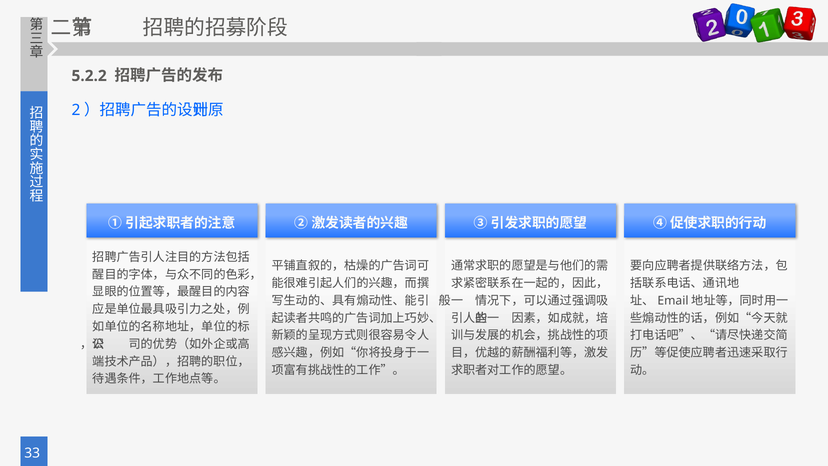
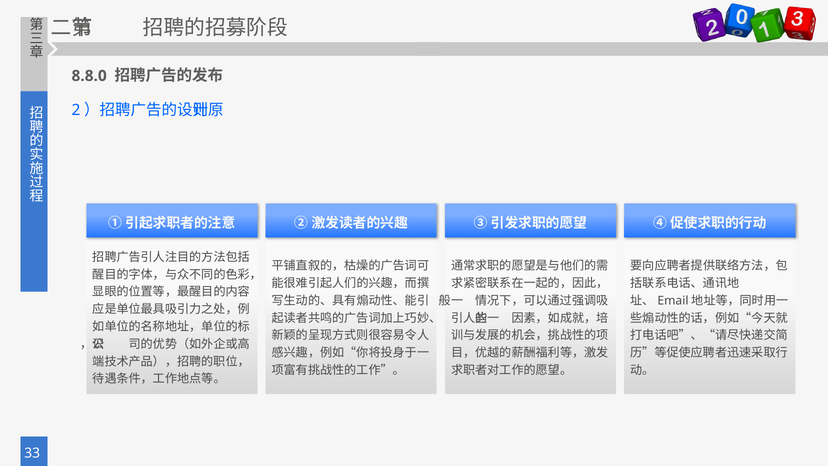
5.2.2: 5.2.2 -> 8.8.0
